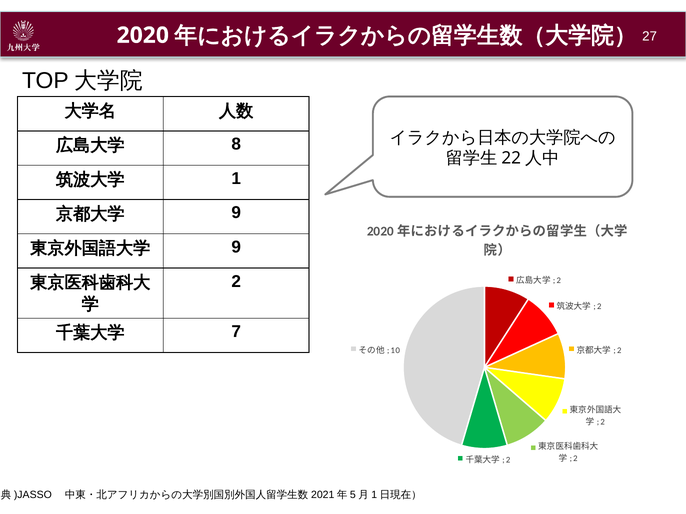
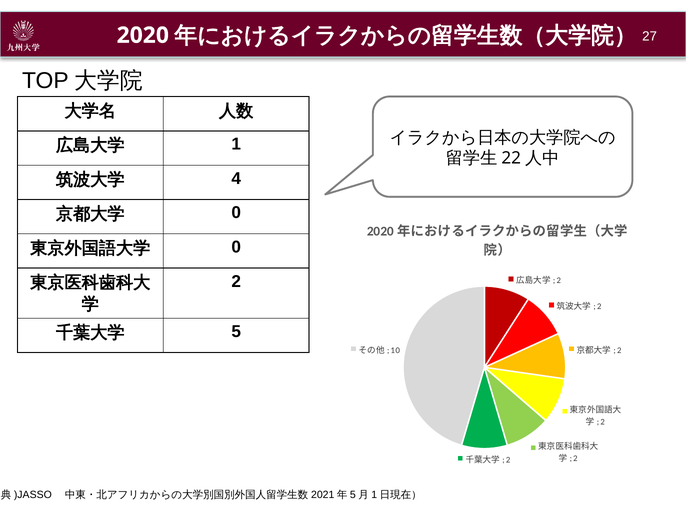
8: 8 -> 1
1: 1 -> 4
9 at (236, 213): 9 -> 0
9 at (236, 247): 9 -> 0
7: 7 -> 5
